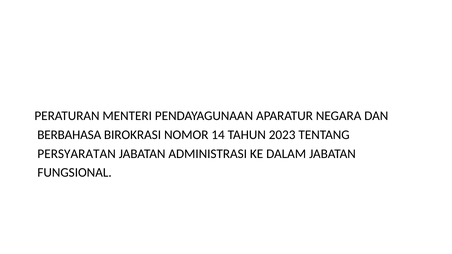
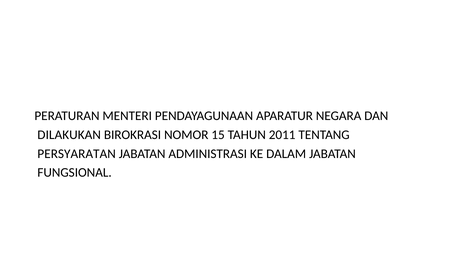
BERBAHASA: BERBAHASA -> DILAKUKAN
14: 14 -> 15
2023: 2023 -> 2011
